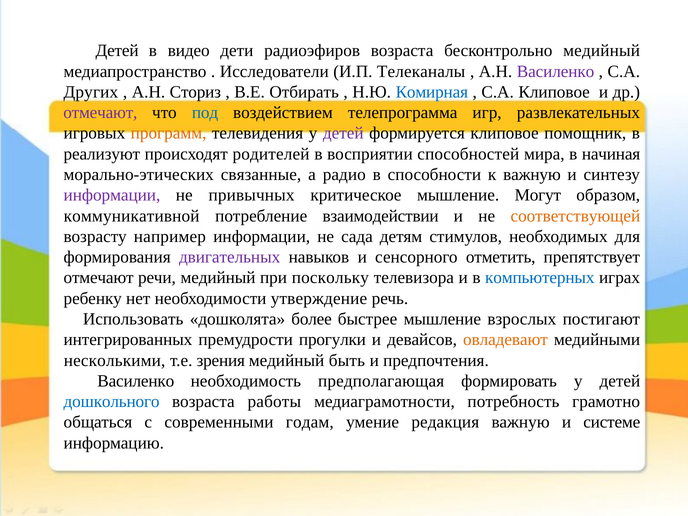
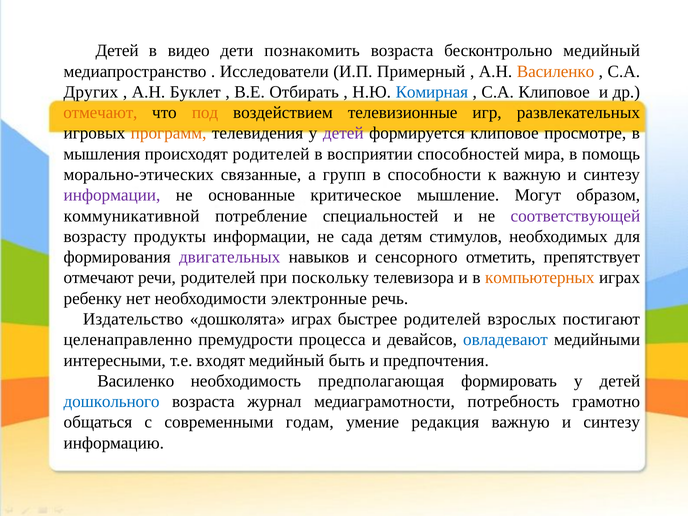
радиоэфиров: радиоэфиров -> познакомить
Телеканалы: Телеканалы -> Примерный
Василенко at (556, 71) colour: purple -> orange
Сториз: Сториз -> Буклет
отмечают at (100, 113) colour: purple -> orange
под colour: blue -> orange
телепрограмма: телепрограмма -> телевизионные
помощник: помощник -> просмотре
реализуют: реализуют -> мышления
начиная: начиная -> помощь
радио: радио -> групп
привычных: привычных -> основанные
взаимодействии: взаимодействии -> специальностей
соответствующей colour: orange -> purple
например: например -> продукты
речи медийный: медийный -> родителей
компьютерных colour: blue -> orange
утверждение: утверждение -> электронные
Использовать: Использовать -> Издательство
дошколята более: более -> играх
быстрее мышление: мышление -> родителей
интегрированных: интегрированных -> целенаправленно
прогулки: прогулки -> процесса
овладевают colour: orange -> blue
несколькими: несколькими -> интересными
зрения: зрения -> входят
работы: работы -> журнал
системе at (612, 422): системе -> синтезу
